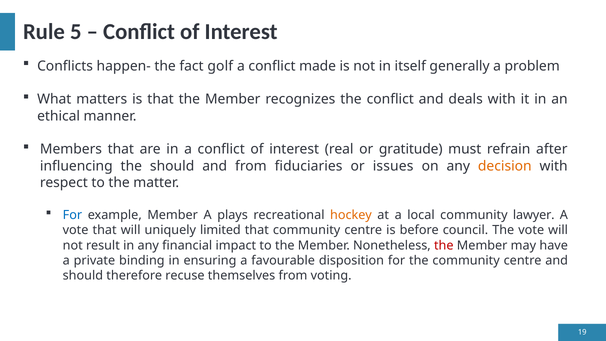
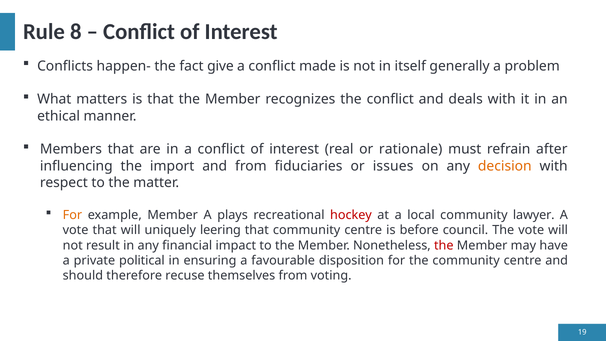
5: 5 -> 8
golf: golf -> give
gratitude: gratitude -> rationale
the should: should -> import
For at (72, 215) colour: blue -> orange
hockey colour: orange -> red
limited: limited -> leering
binding: binding -> political
